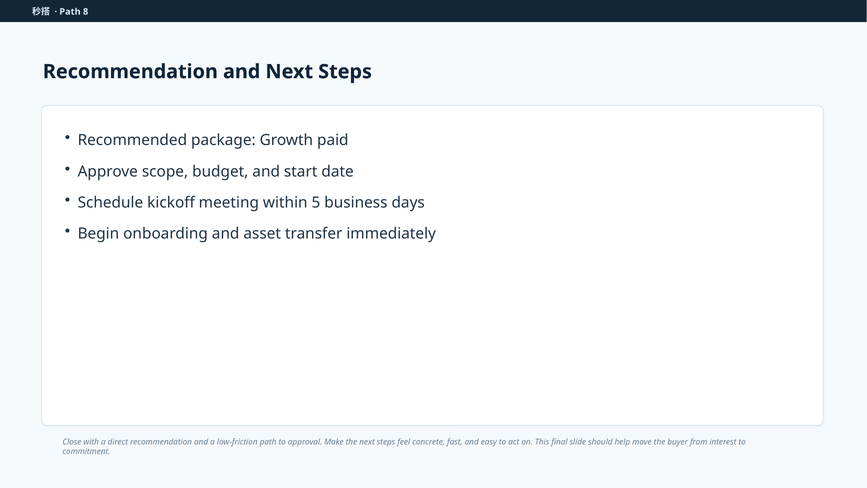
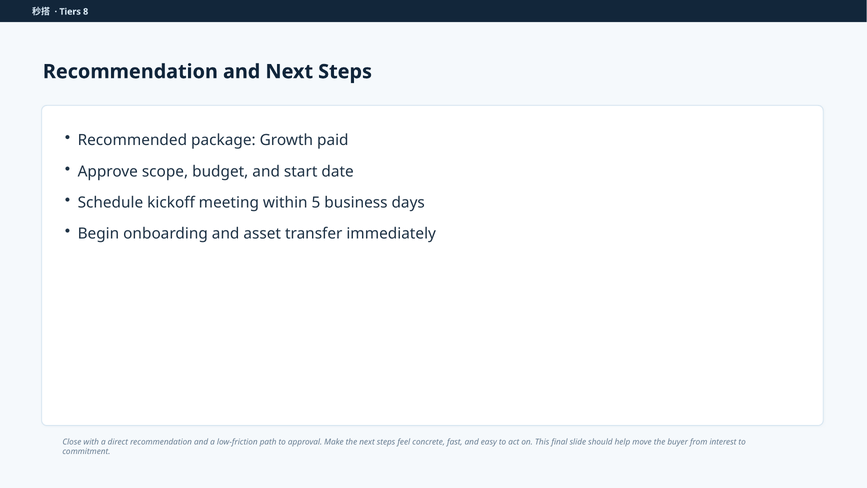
Path at (70, 12): Path -> Tiers
